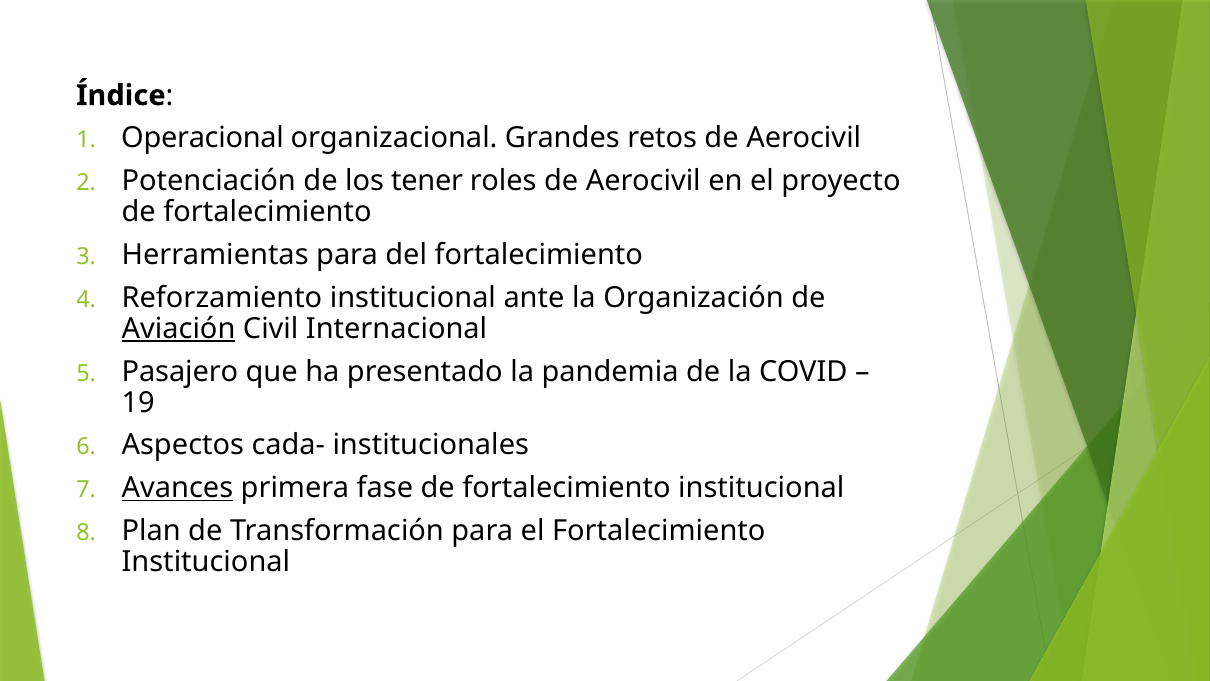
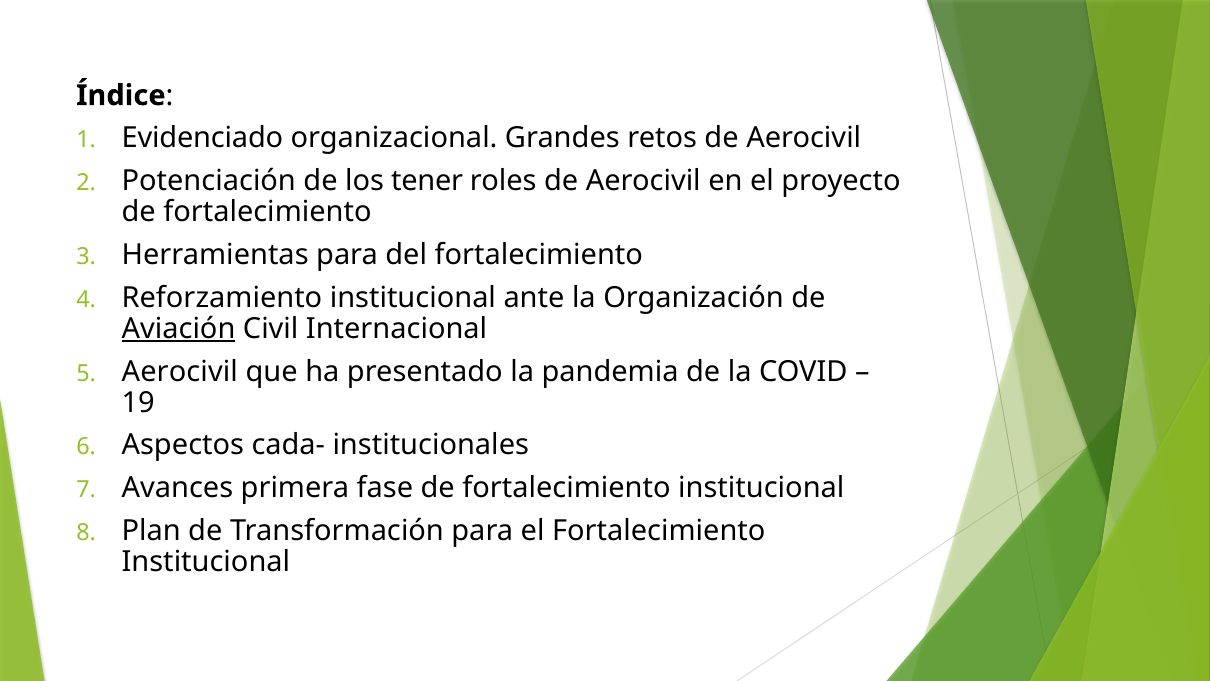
Operacional: Operacional -> Evidenciado
Pasajero at (180, 371): Pasajero -> Aerocivil
Avances underline: present -> none
